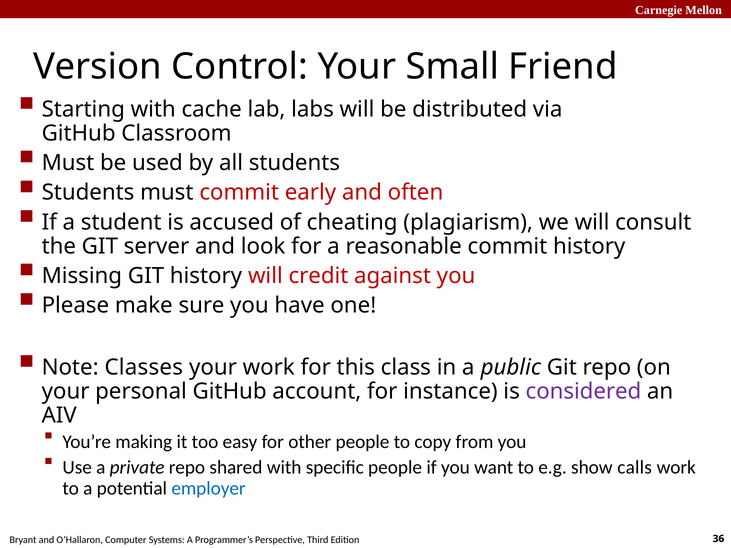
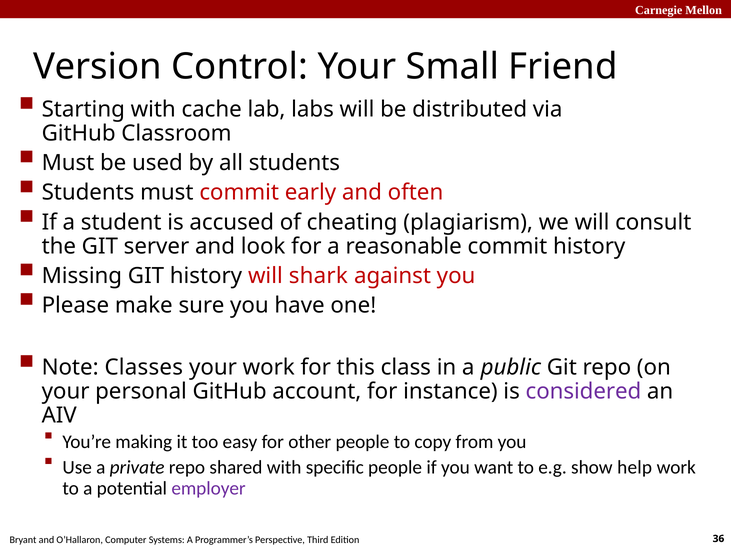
credit: credit -> shark
calls: calls -> help
employer colour: blue -> purple
